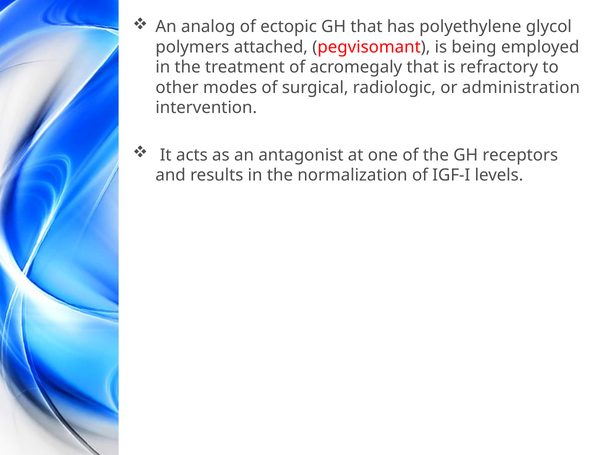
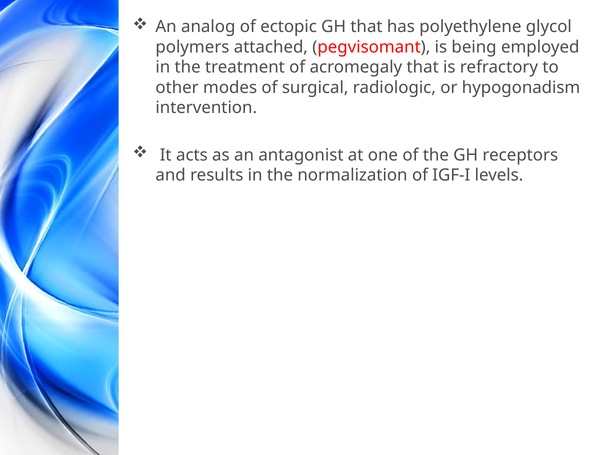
administration: administration -> hypogonadism
